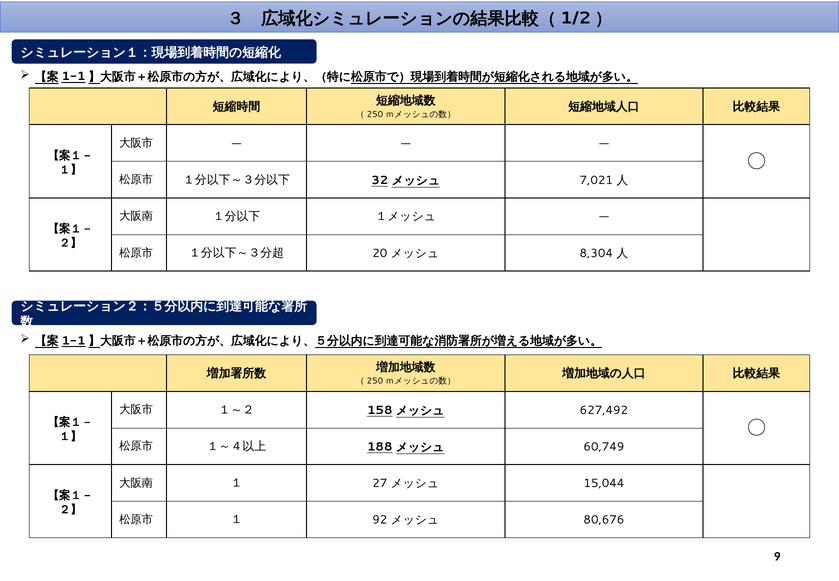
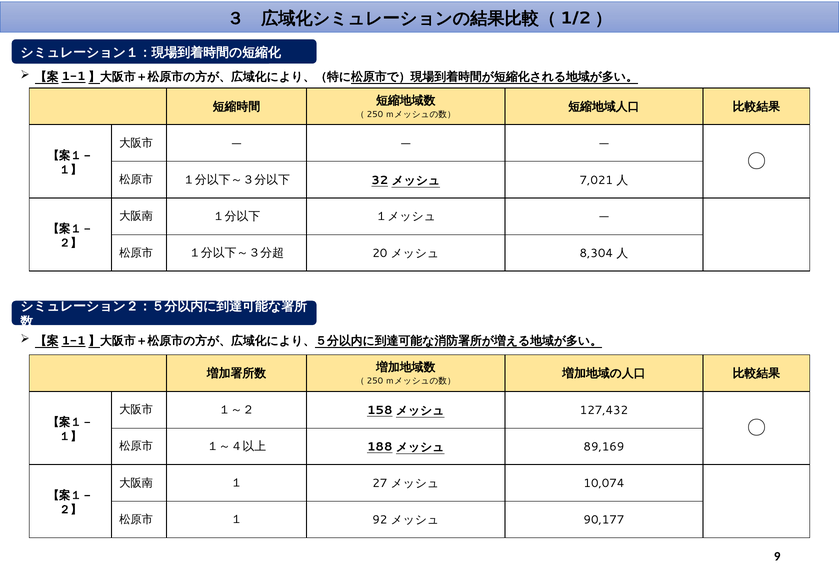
627,492: 627,492 -> 127,432
60,749: 60,749 -> 89,169
15,044: 15,044 -> 10,074
80,676: 80,676 -> 90,177
